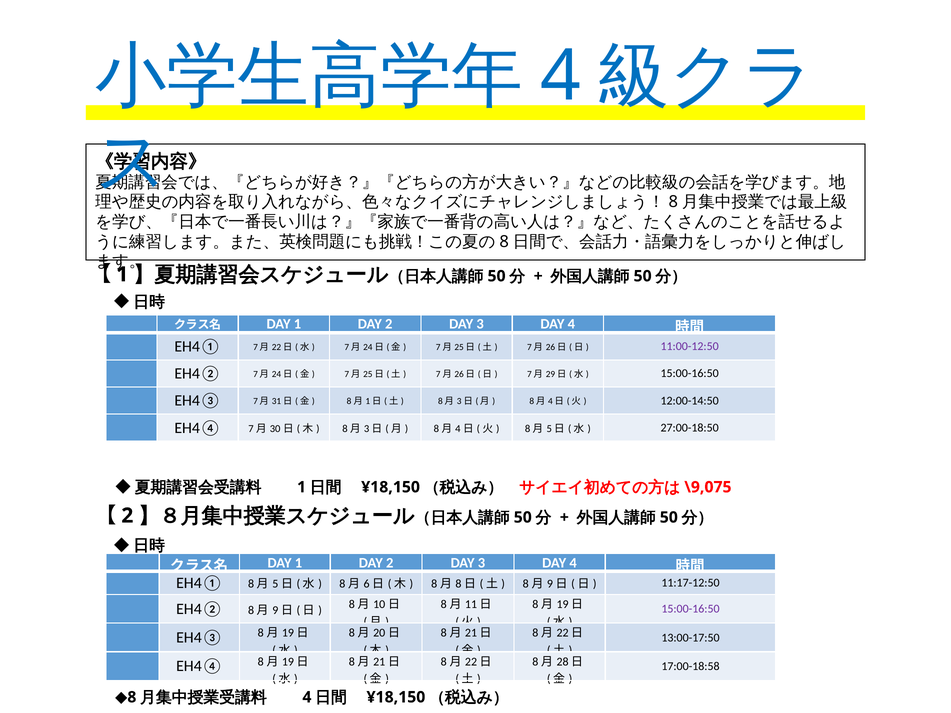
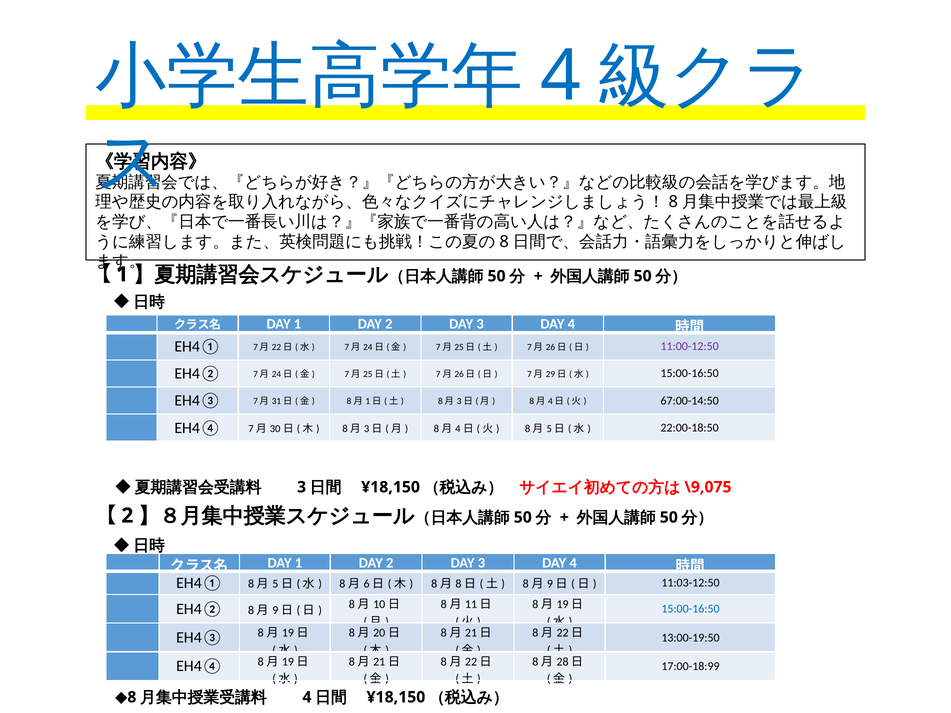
12:00-14:50: 12:00-14:50 -> 67:00-14:50
27:00-18:50: 27:00-18:50 -> 22:00-18:50
1 at (302, 487): 1 -> 3
11:17-12:50: 11:17-12:50 -> 11:03-12:50
15:00-16:50 at (690, 609) colour: purple -> blue
13:00-17:50: 13:00-17:50 -> 13:00-19:50
17:00-18:58: 17:00-18:58 -> 17:00-18:99
